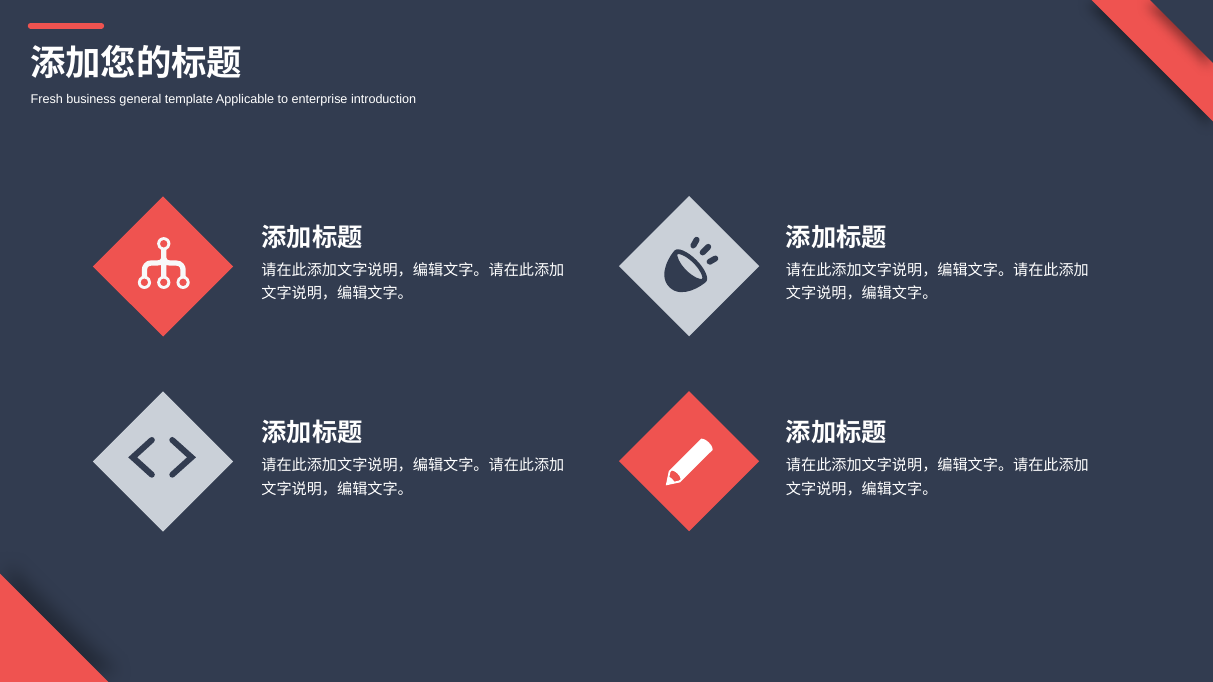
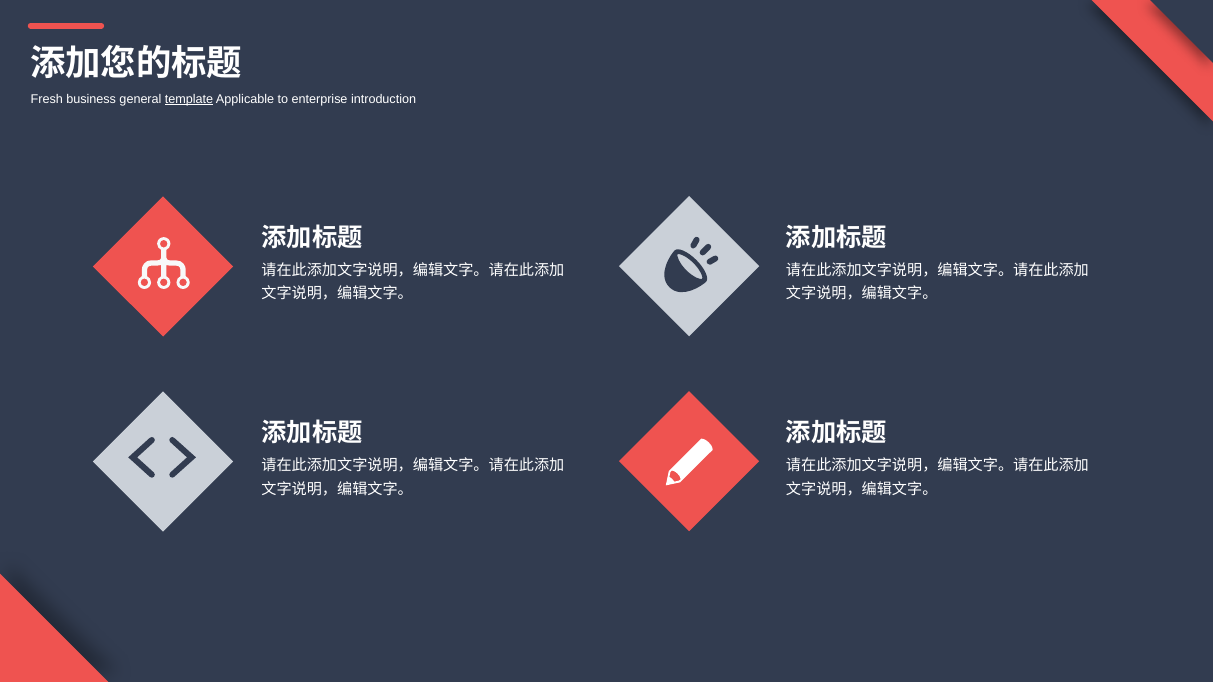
template underline: none -> present
